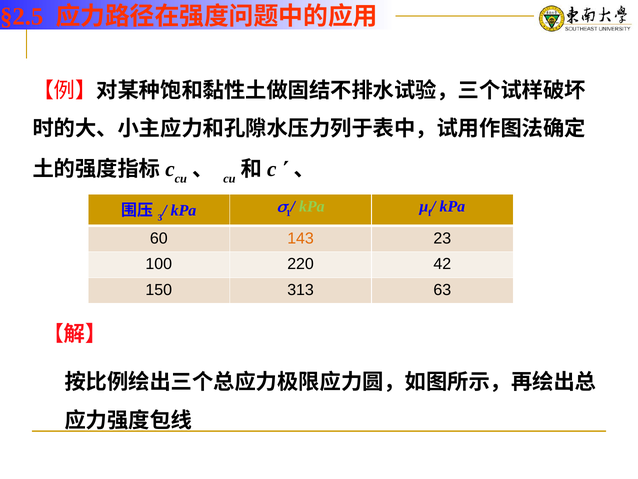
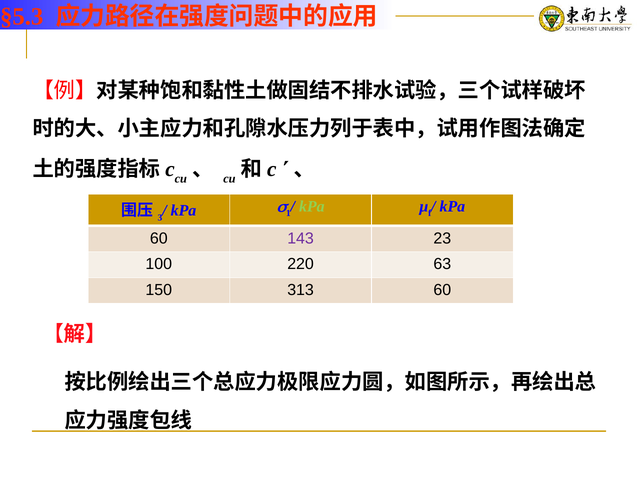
§2.5: §2.5 -> §5.3
143 colour: orange -> purple
42: 42 -> 63
313 63: 63 -> 60
